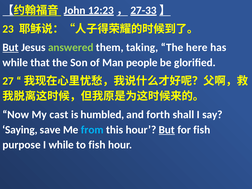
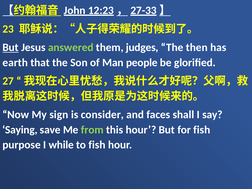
taking: taking -> judges
here: here -> then
while at (15, 63): while -> earth
cast: cast -> sign
humbled: humbled -> consider
forth: forth -> faces
from colour: light blue -> light green
But at (167, 130) underline: present -> none
